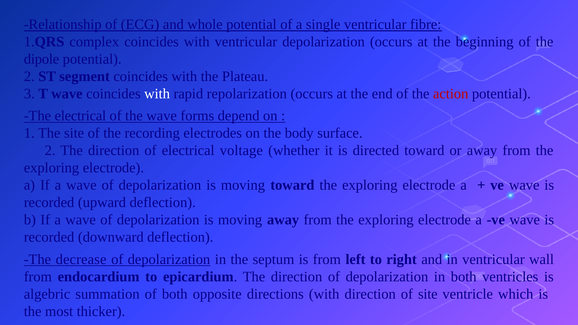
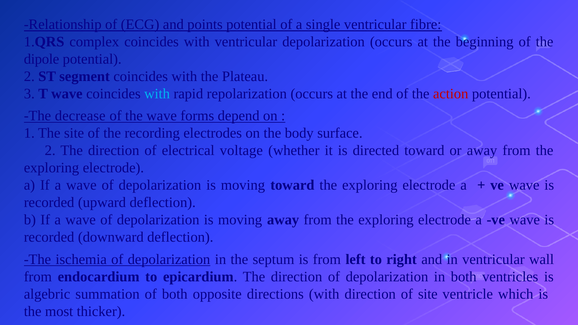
whole: whole -> points
with at (157, 94) colour: white -> light blue
The electrical: electrical -> decrease
decrease: decrease -> ischemia
